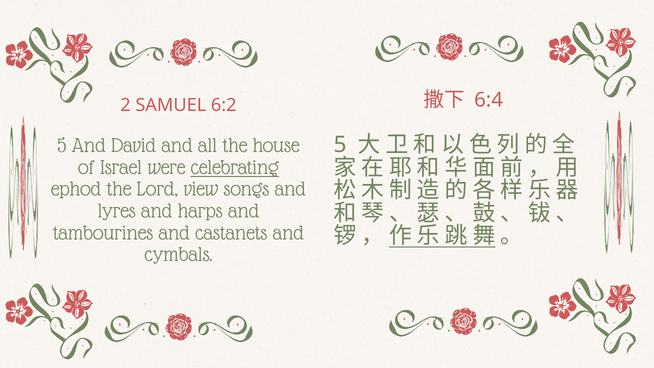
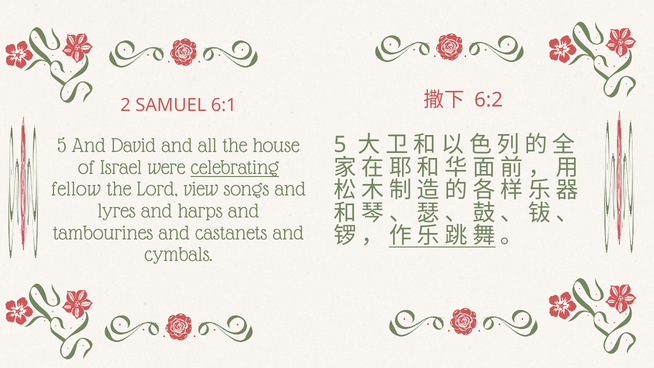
6:4: 6:4 -> 6:2
6:2: 6:2 -> 6:1
ephod: ephod -> fellow
